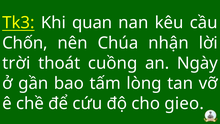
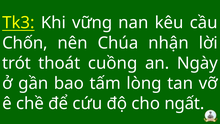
quan: quan -> vững
trời: trời -> trót
gieo: gieo -> ngất
